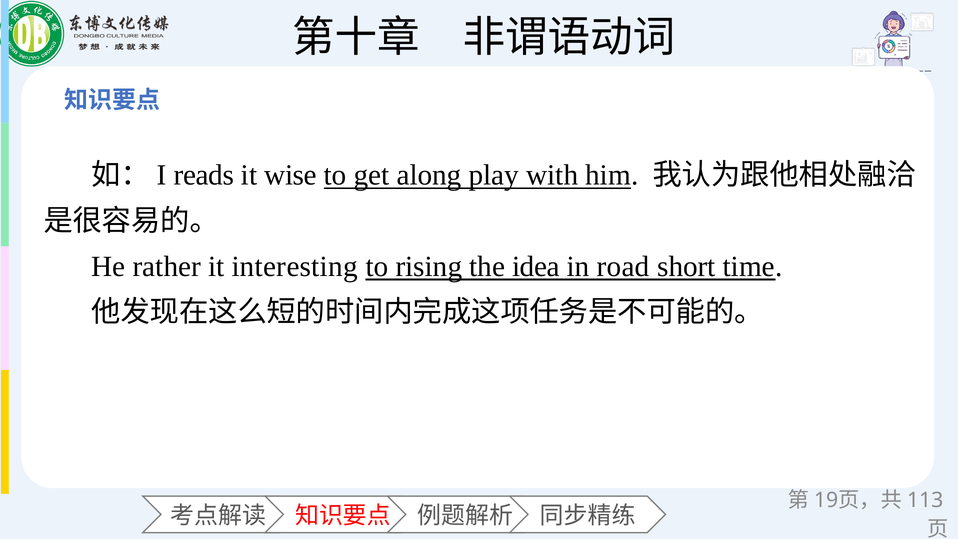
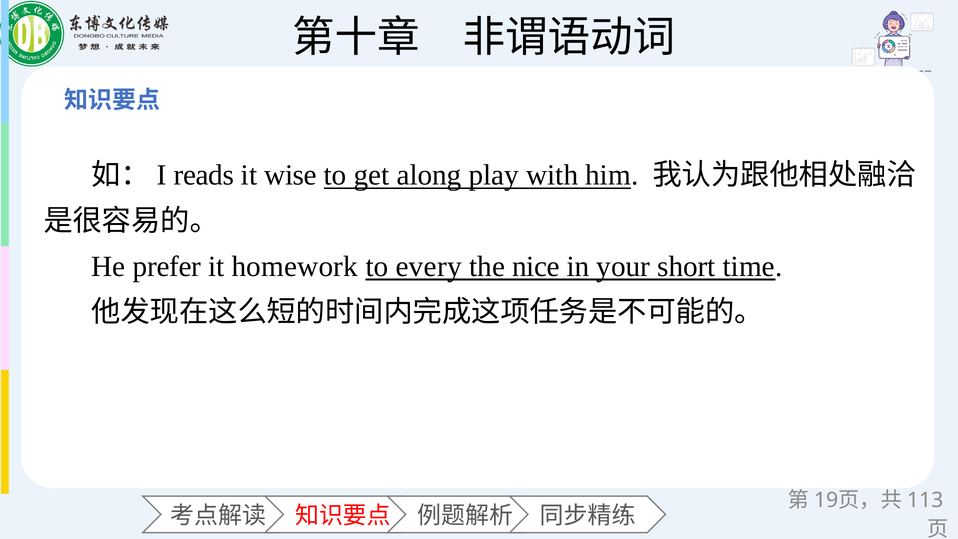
rather: rather -> prefer
interesting: interesting -> homework
rising: rising -> every
idea: idea -> nice
road: road -> your
